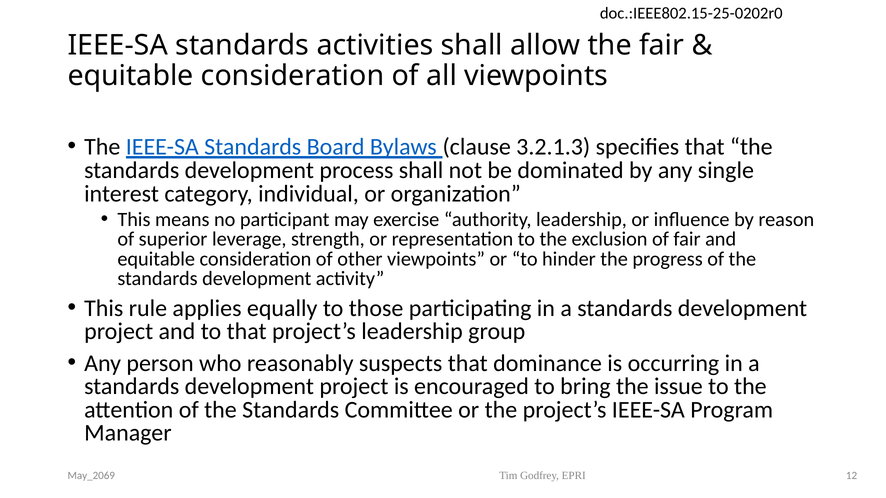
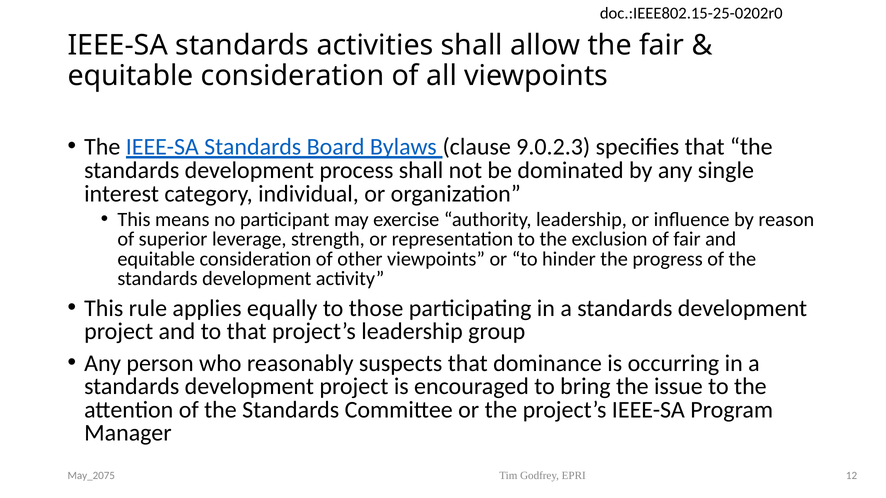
3.2.1.3: 3.2.1.3 -> 9.0.2.3
May_2069: May_2069 -> May_2075
